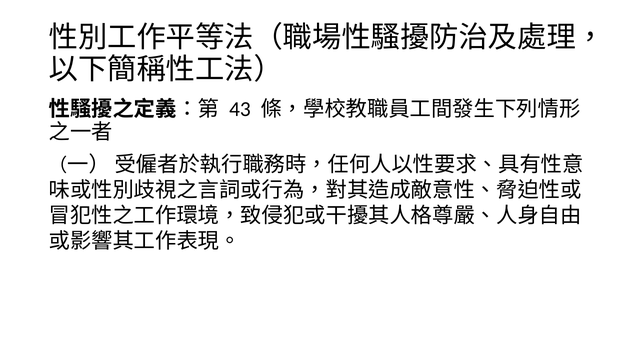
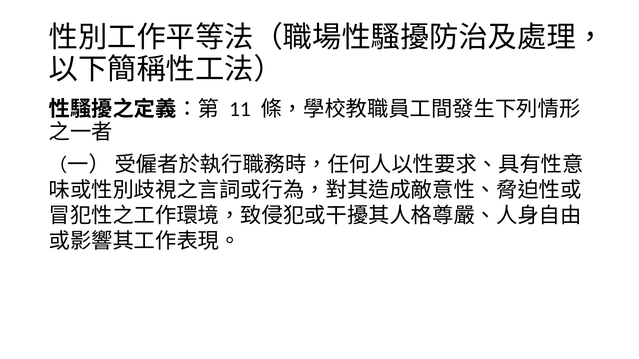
43: 43 -> 11
